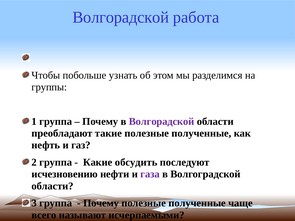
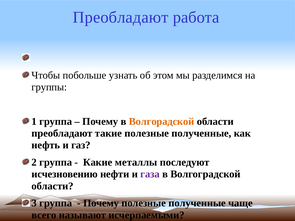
Волгорадской at (121, 17): Волгорадской -> Преобладают
Волгорадской at (162, 122) colour: purple -> orange
обсудить: обсудить -> металлы
